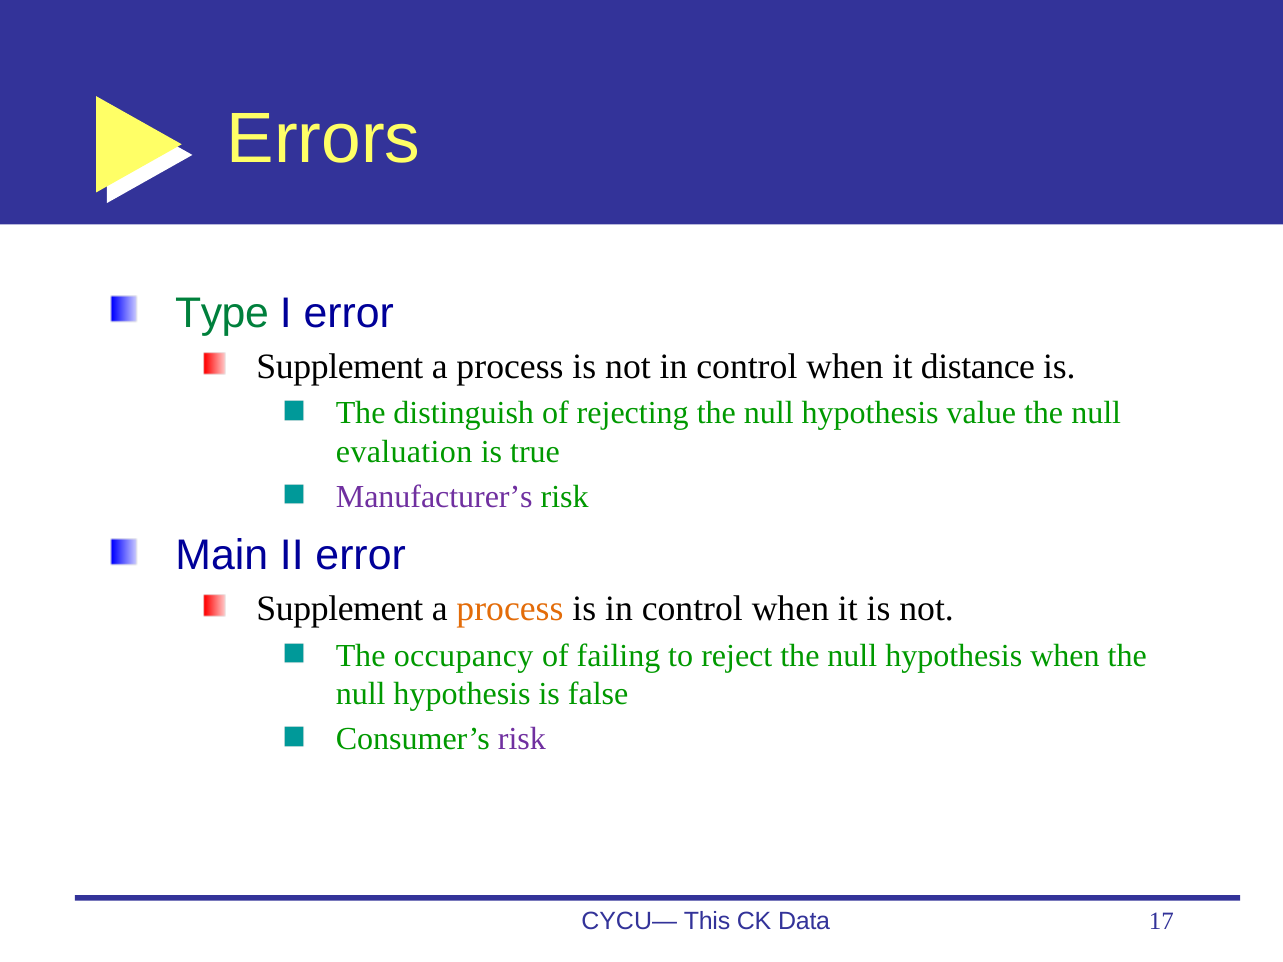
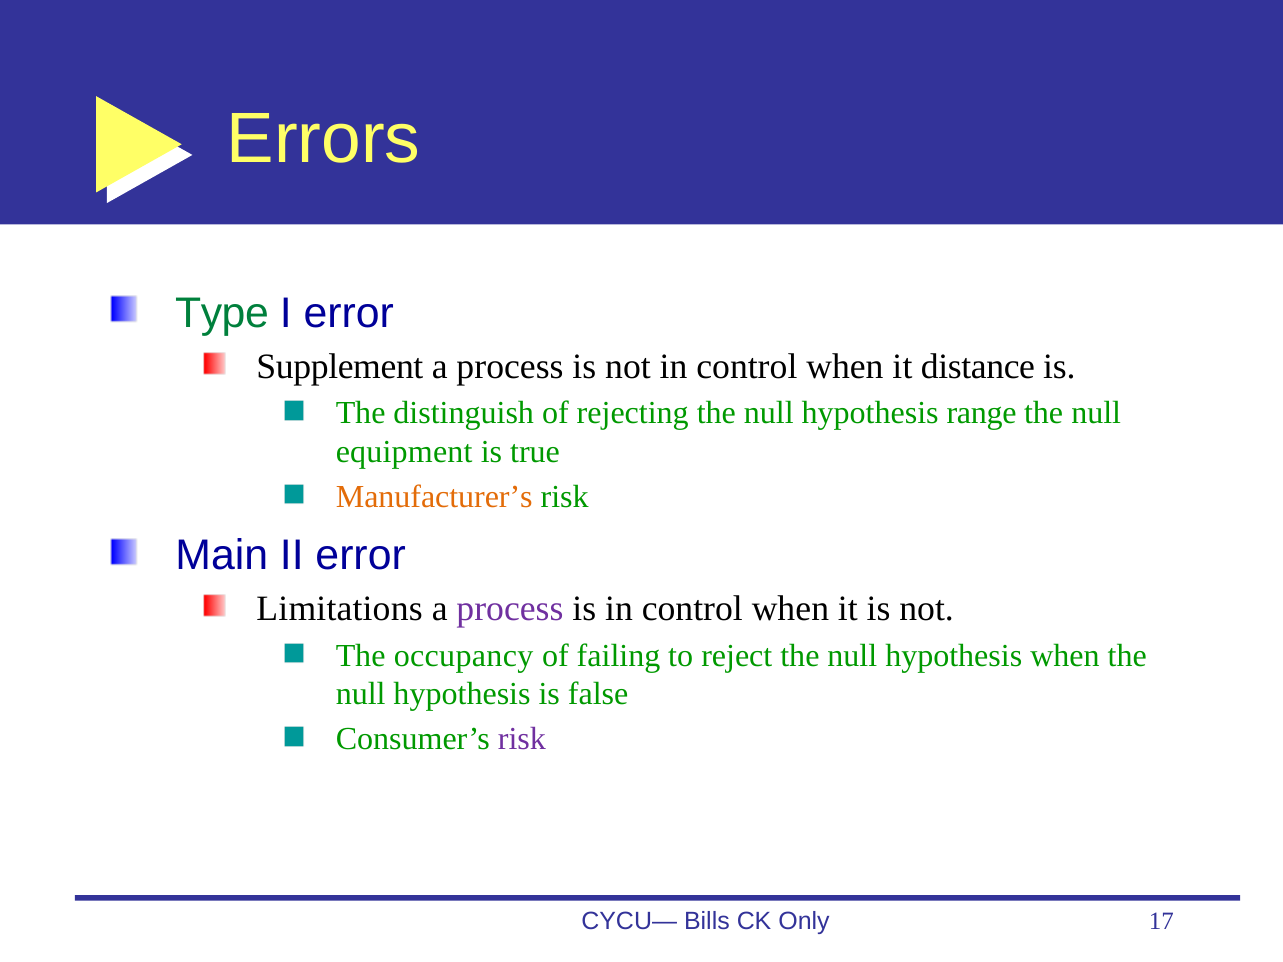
value: value -> range
evaluation: evaluation -> equipment
Manufacturer’s colour: purple -> orange
Supplement at (340, 609): Supplement -> Limitations
process at (510, 609) colour: orange -> purple
This: This -> Bills
Data: Data -> Only
